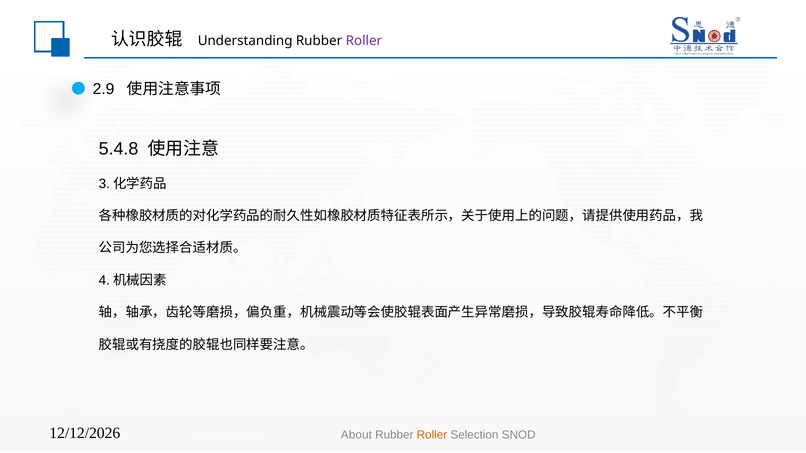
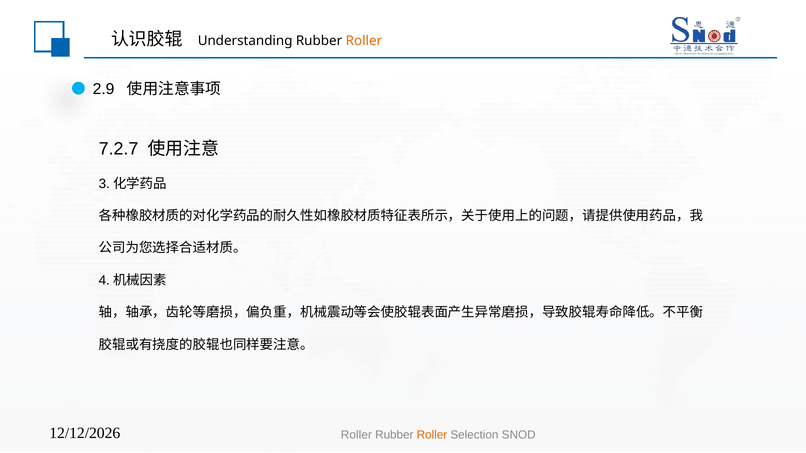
Roller at (364, 41) colour: purple -> orange
5.4.8: 5.4.8 -> 7.2.7
About at (356, 435): About -> Roller
